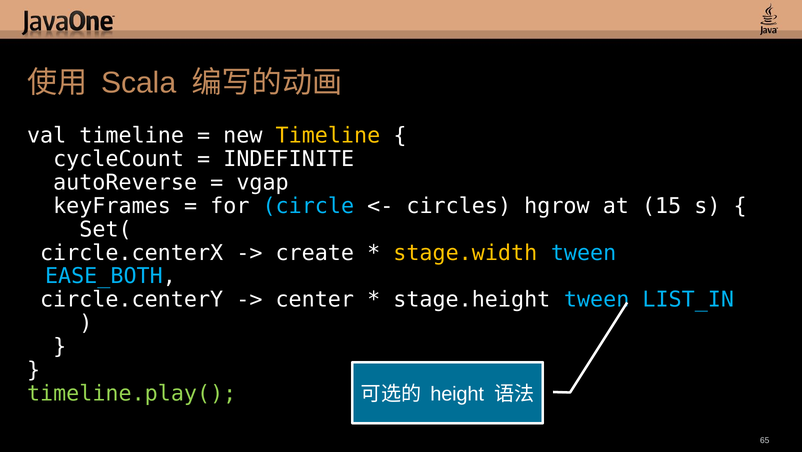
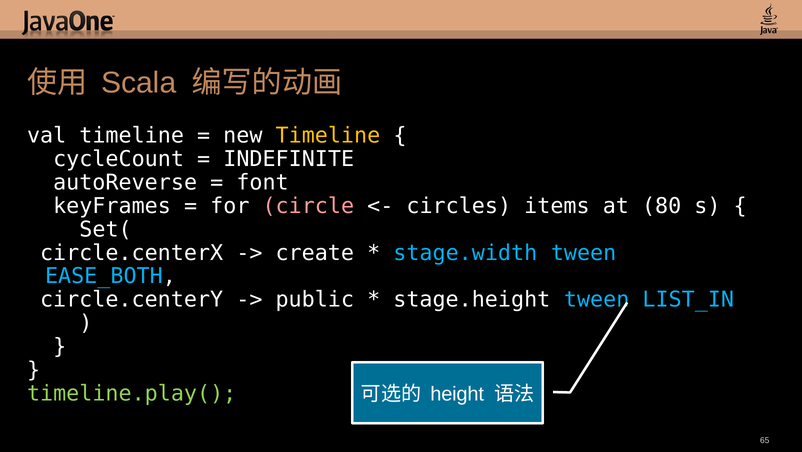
vgap: vgap -> font
circle colour: light blue -> pink
hgrow: hgrow -> items
15: 15 -> 80
stage.width colour: yellow -> light blue
center: center -> public
